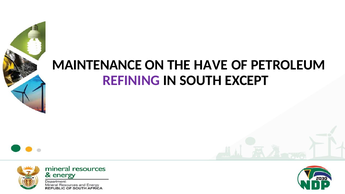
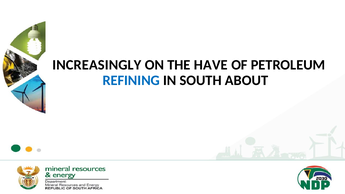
MAINTENANCE: MAINTENANCE -> INCREASINGLY
REFINING colour: purple -> blue
EXCEPT: EXCEPT -> ABOUT
